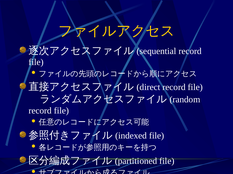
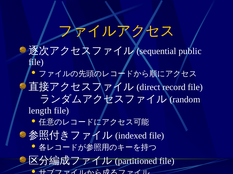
record at (190, 51): record -> public
record at (40, 111): record -> length
